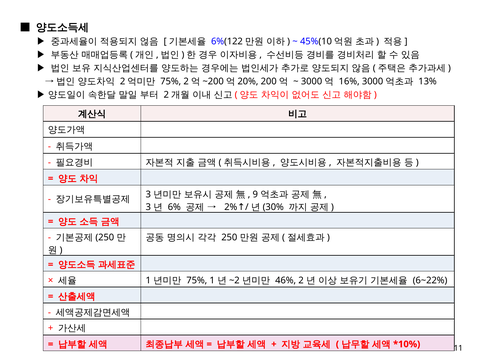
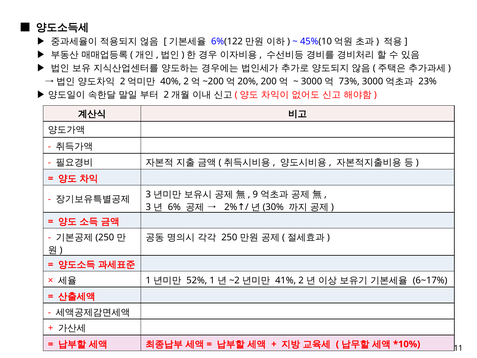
75% at (171, 81): 75% -> 40%
16%: 16% -> 73%
13%: 13% -> 23%
75% at (197, 280): 75% -> 52%
46%: 46% -> 41%
6~22%: 6~22% -> 6~17%
